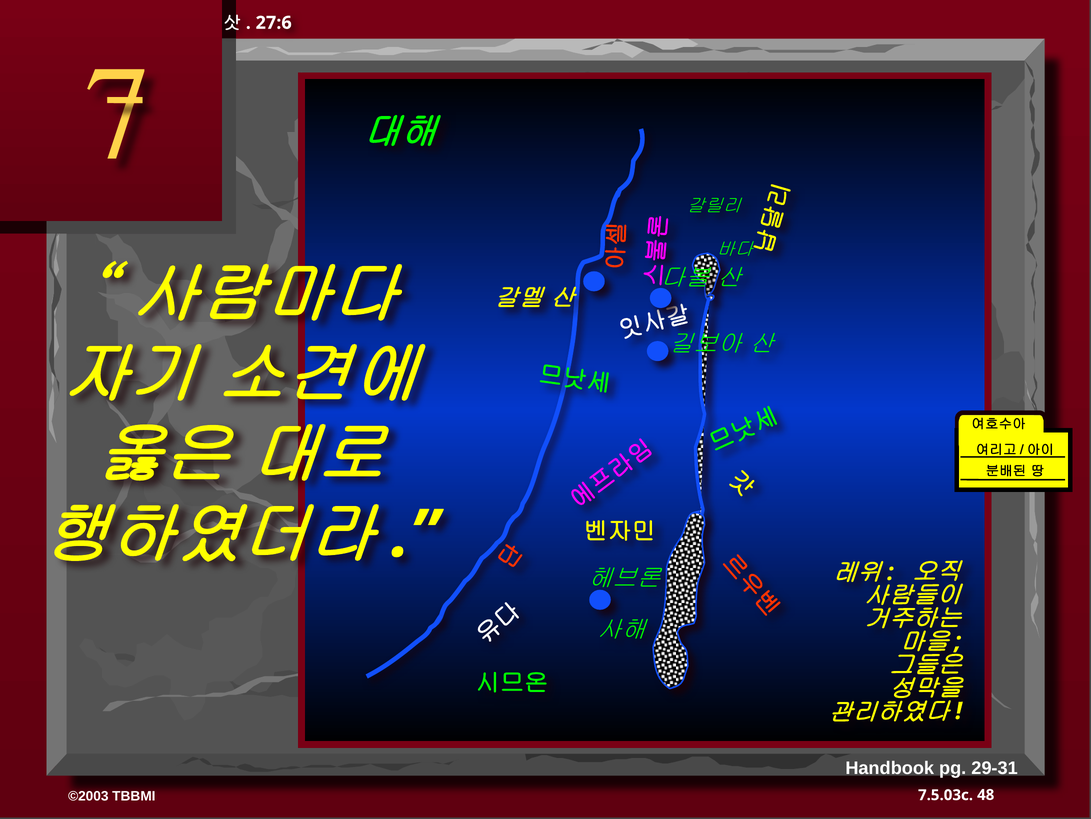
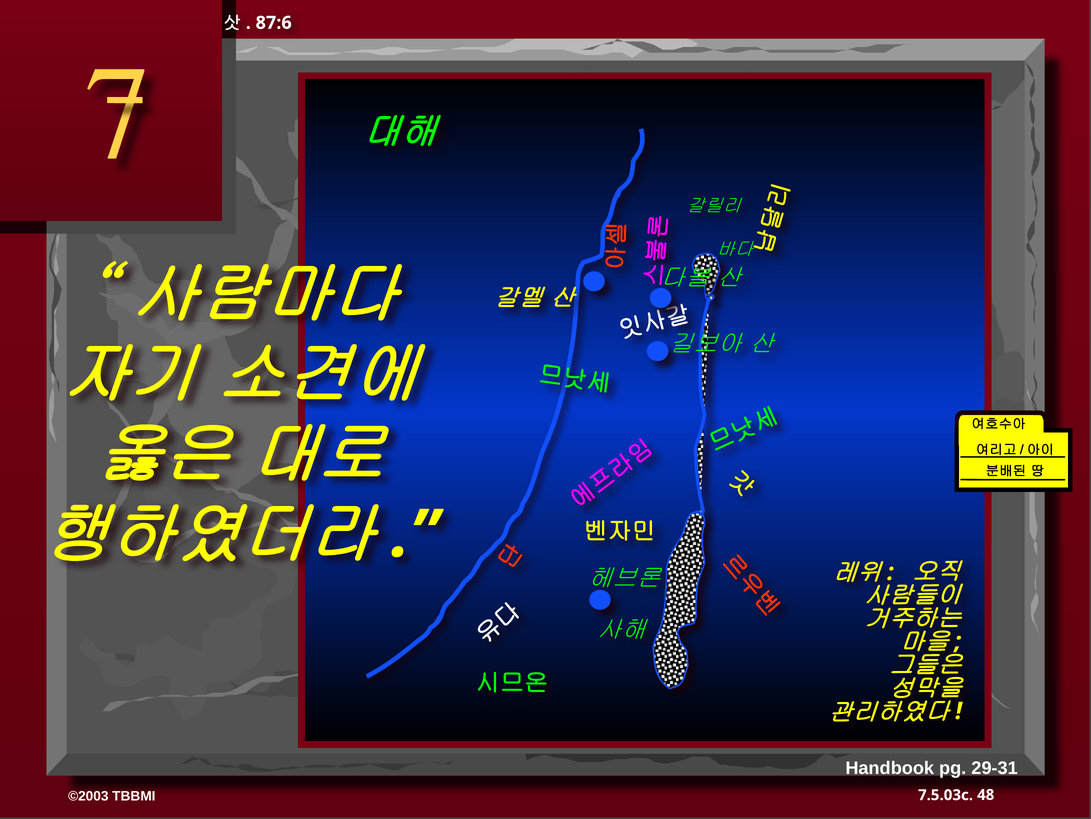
27:6: 27:6 -> 87:6
